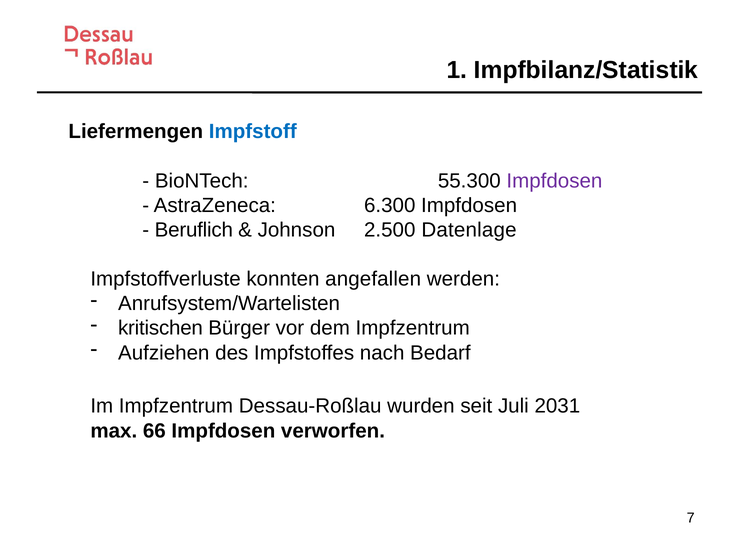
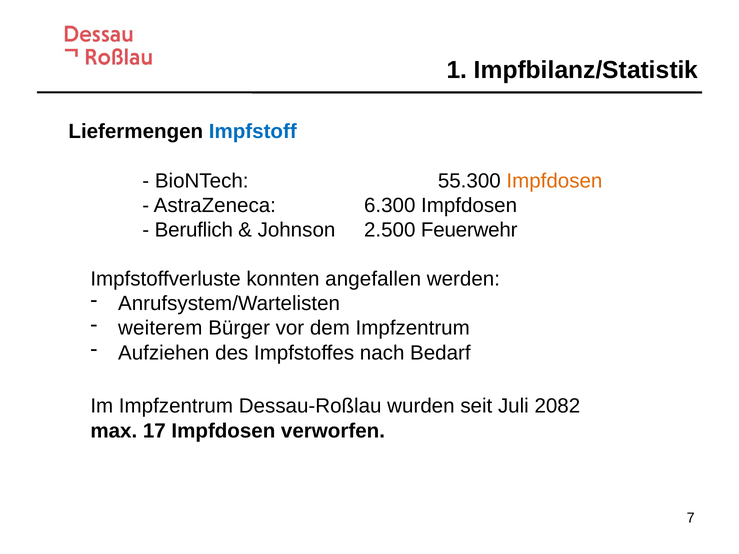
Impfdosen at (554, 181) colour: purple -> orange
Datenlage: Datenlage -> Feuerwehr
kritischen: kritischen -> weiterem
2031: 2031 -> 2082
66: 66 -> 17
